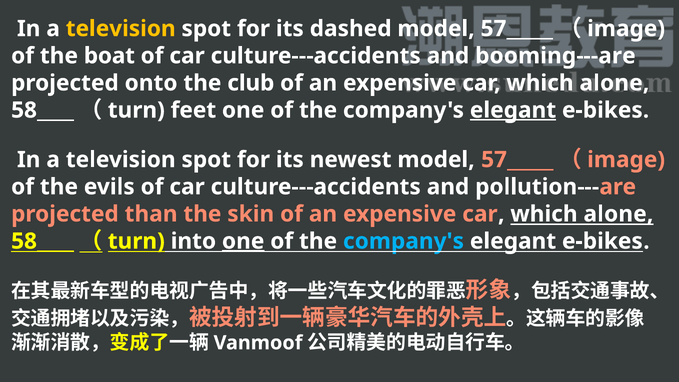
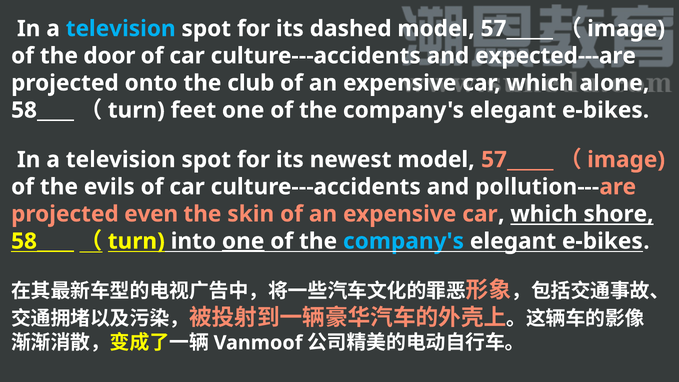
television at (121, 29) colour: yellow -> light blue
boat: boat -> door
booming---are: booming---are -> expected---are
elegant at (513, 110) underline: present -> none
than: than -> even
alone at (618, 214): alone -> shore
